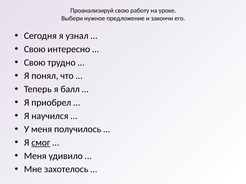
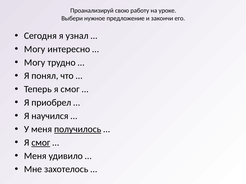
Свою at (35, 49): Свою -> Могу
Свою at (35, 63): Свою -> Могу
Теперь я балл: балл -> смог
получилось underline: none -> present
